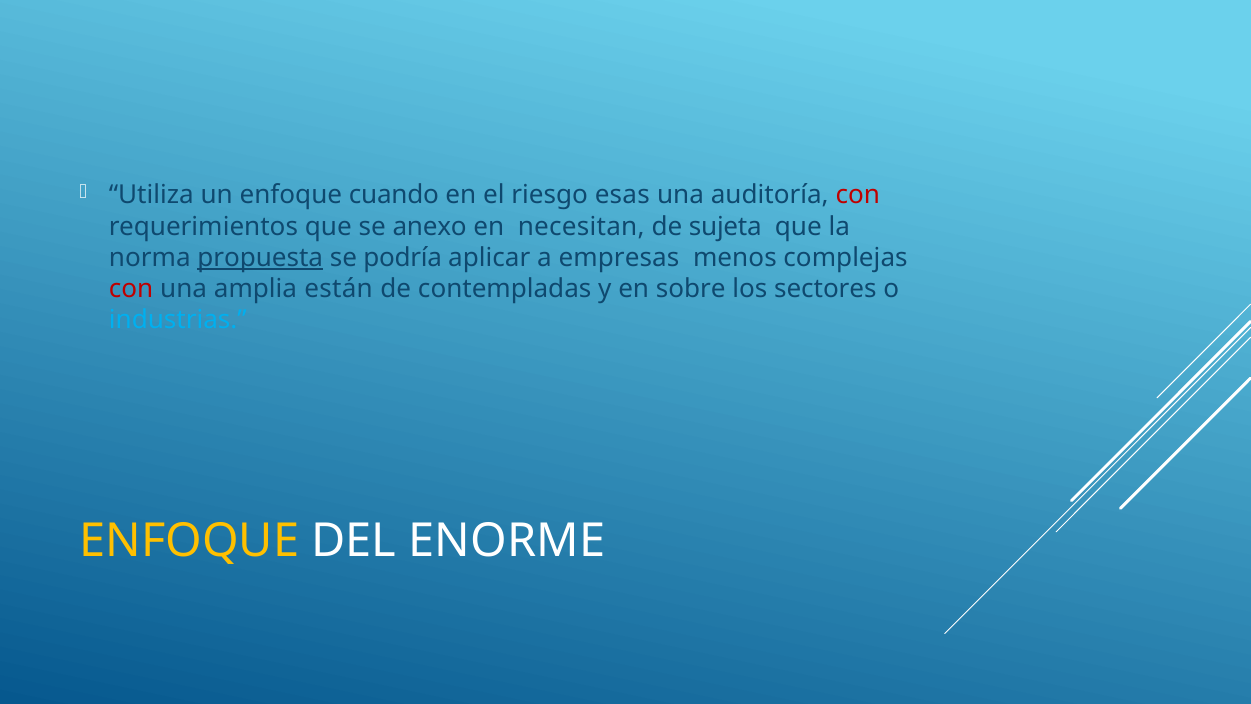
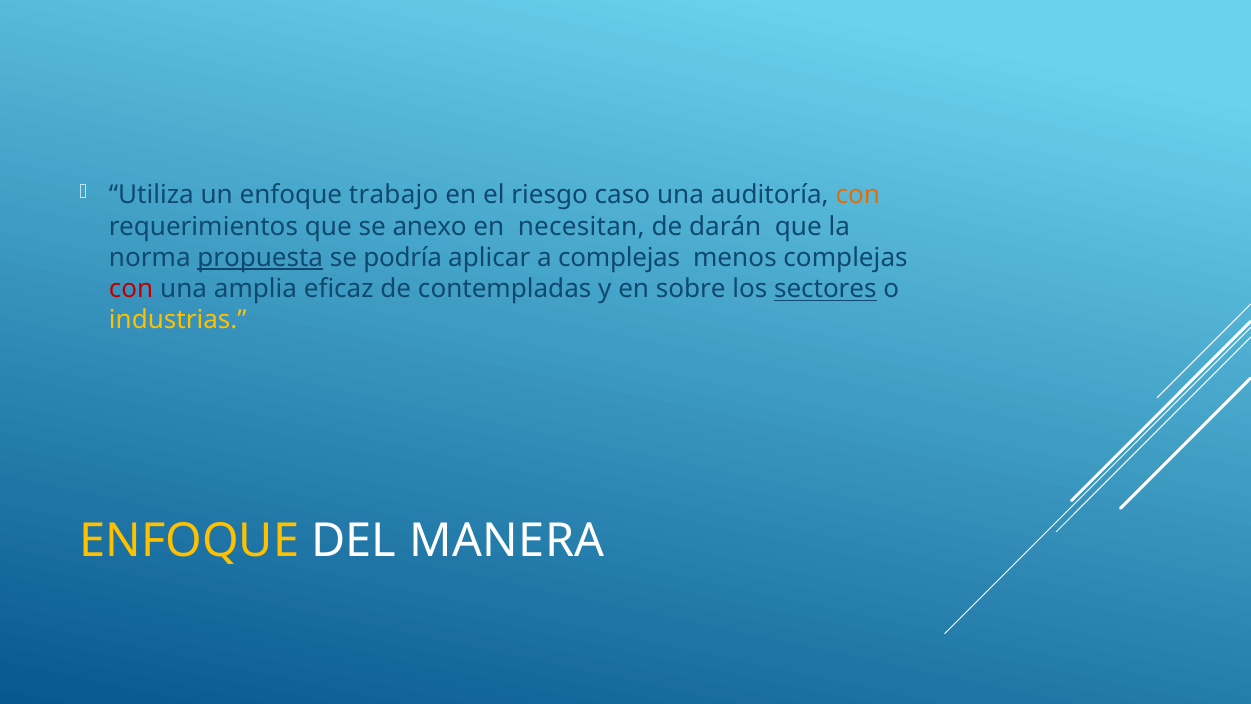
cuando: cuando -> trabajo
esas: esas -> caso
con at (858, 195) colour: red -> orange
sujeta: sujeta -> darán
a empresas: empresas -> complejas
están: están -> eficaz
sectores underline: none -> present
industrias colour: light blue -> yellow
ENORME: ENORME -> MANERA
